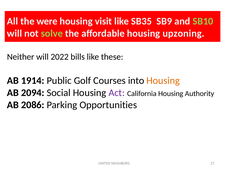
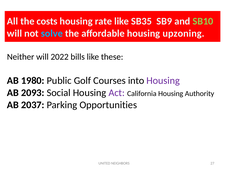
were: were -> costs
visit: visit -> rate
solve colour: light green -> light blue
1914: 1914 -> 1980
Housing at (163, 81) colour: orange -> purple
2094: 2094 -> 2093
2086: 2086 -> 2037
